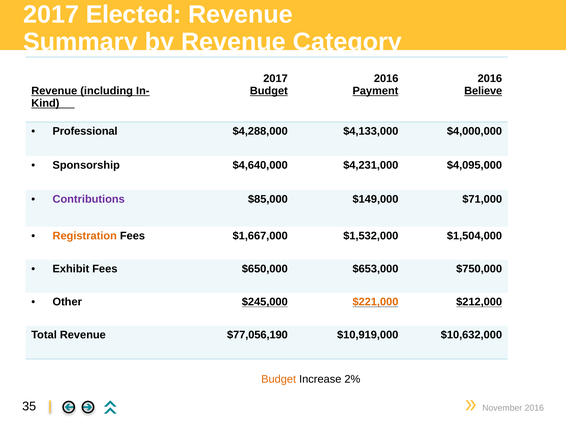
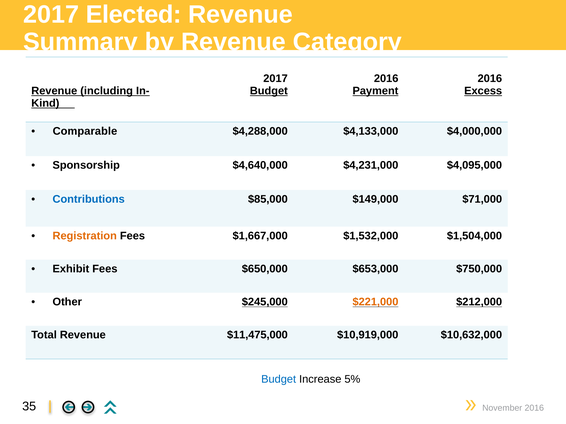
Believe: Believe -> Excess
Professional: Professional -> Comparable
Contributions colour: purple -> blue
$77,056,190: $77,056,190 -> $11,475,000
Budget at (279, 380) colour: orange -> blue
2%: 2% -> 5%
